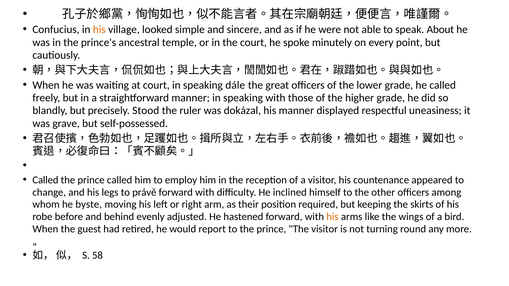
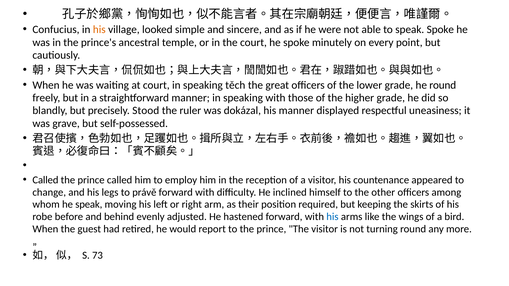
speak About: About -> Spoke
dále: dále -> těch
he called: called -> round
he byste: byste -> speak
his at (332, 217) colour: orange -> blue
58: 58 -> 73
